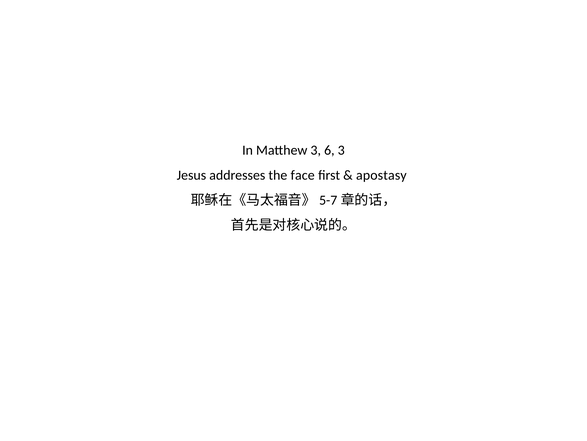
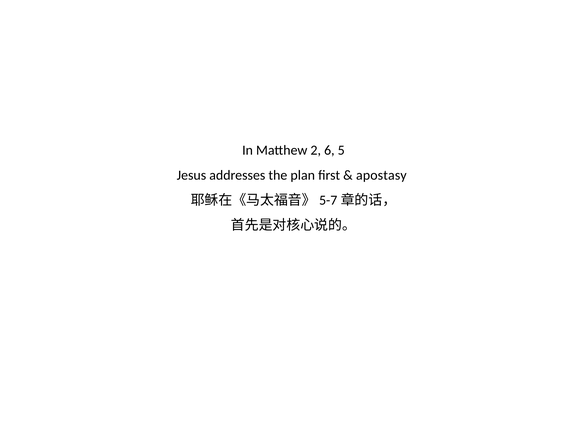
Matthew 3: 3 -> 2
6 3: 3 -> 5
face: face -> plan
